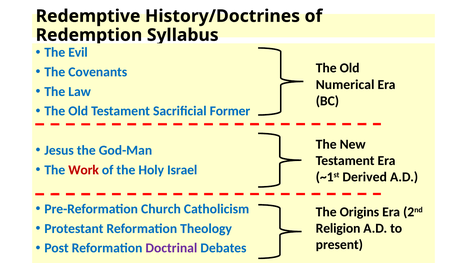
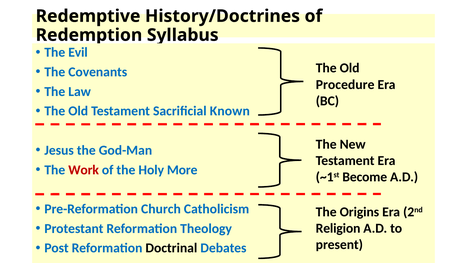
Numerical: Numerical -> Procedure
Former: Former -> Known
Israel: Israel -> More
Derived: Derived -> Become
Doctrinal colour: purple -> black
